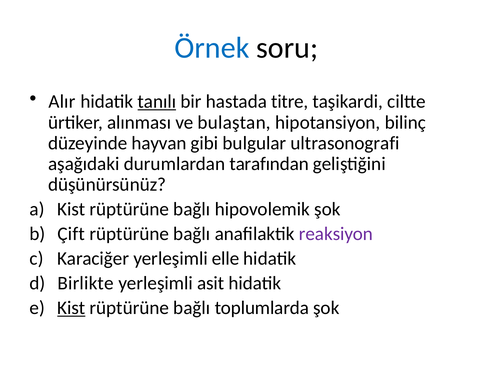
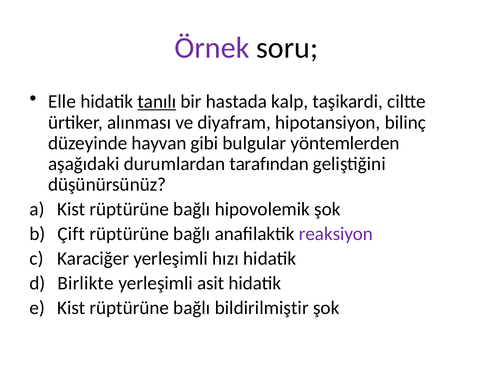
Örnek colour: blue -> purple
Alır: Alır -> Elle
titre: titre -> kalp
bulaştan: bulaştan -> diyafram
ultrasonografi: ultrasonografi -> yöntemlerden
elle: elle -> hızı
Kist at (71, 308) underline: present -> none
toplumlarda: toplumlarda -> bildirilmiştir
